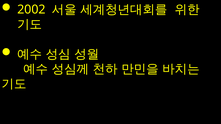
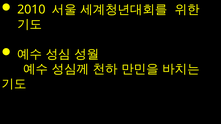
2002: 2002 -> 2010
